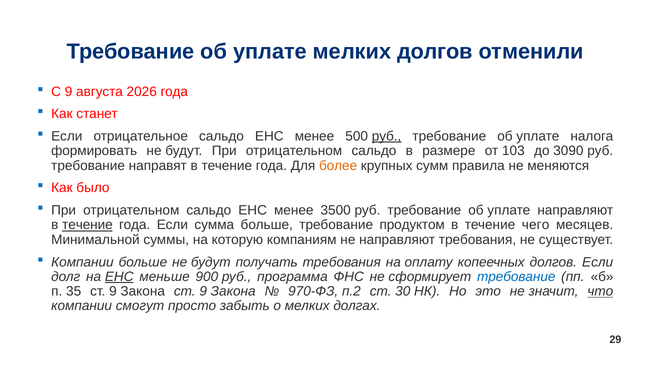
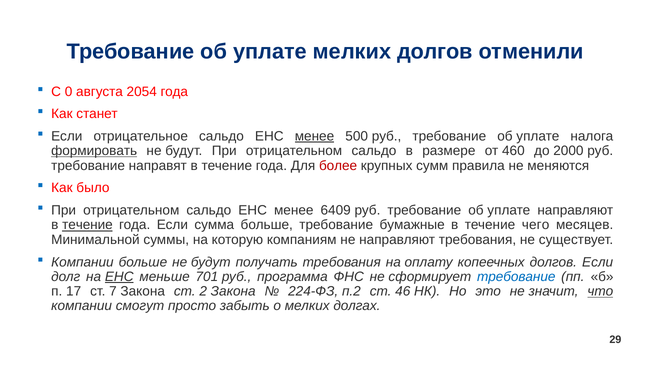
С 9: 9 -> 0
2026: 2026 -> 2054
менее at (314, 136) underline: none -> present
руб at (387, 136) underline: present -> none
формировать underline: none -> present
103: 103 -> 460
3090: 3090 -> 2000
более colour: orange -> red
3500: 3500 -> 6409
продуктом: продуктом -> бумажные
900: 900 -> 701
35: 35 -> 17
9 at (113, 291): 9 -> 7
Закона ст 9: 9 -> 2
970-ФЗ: 970-ФЗ -> 224-ФЗ
30: 30 -> 46
